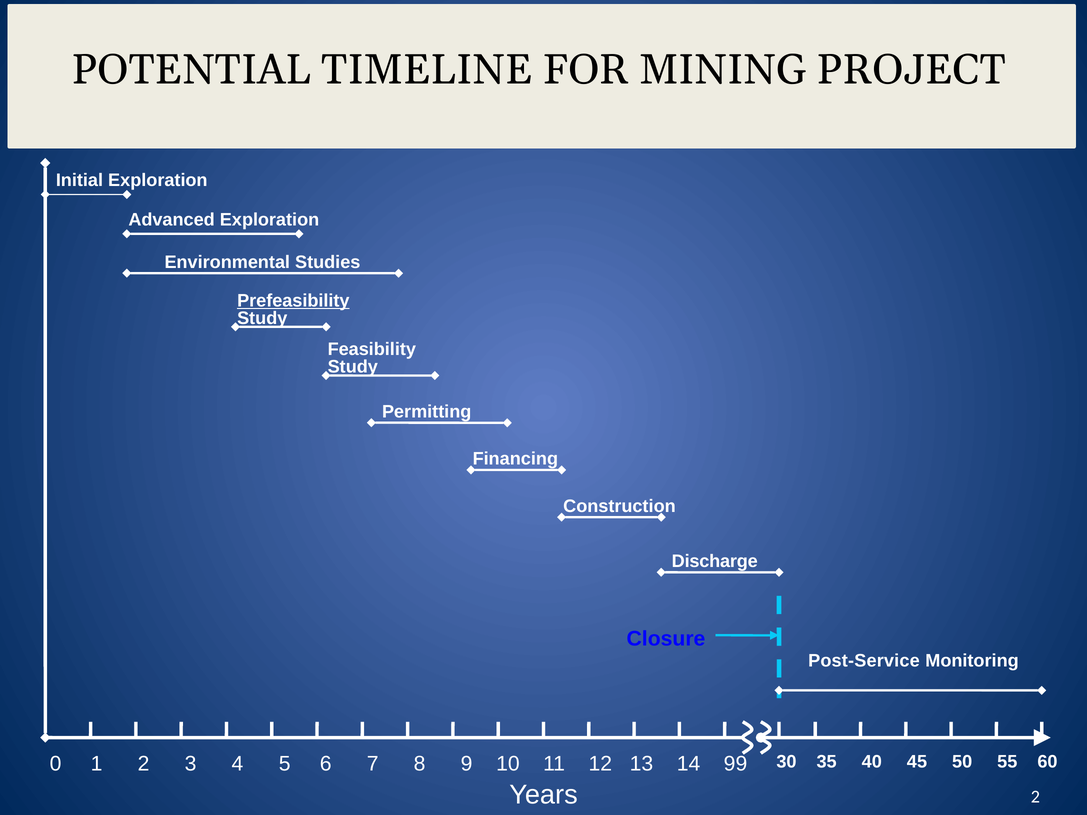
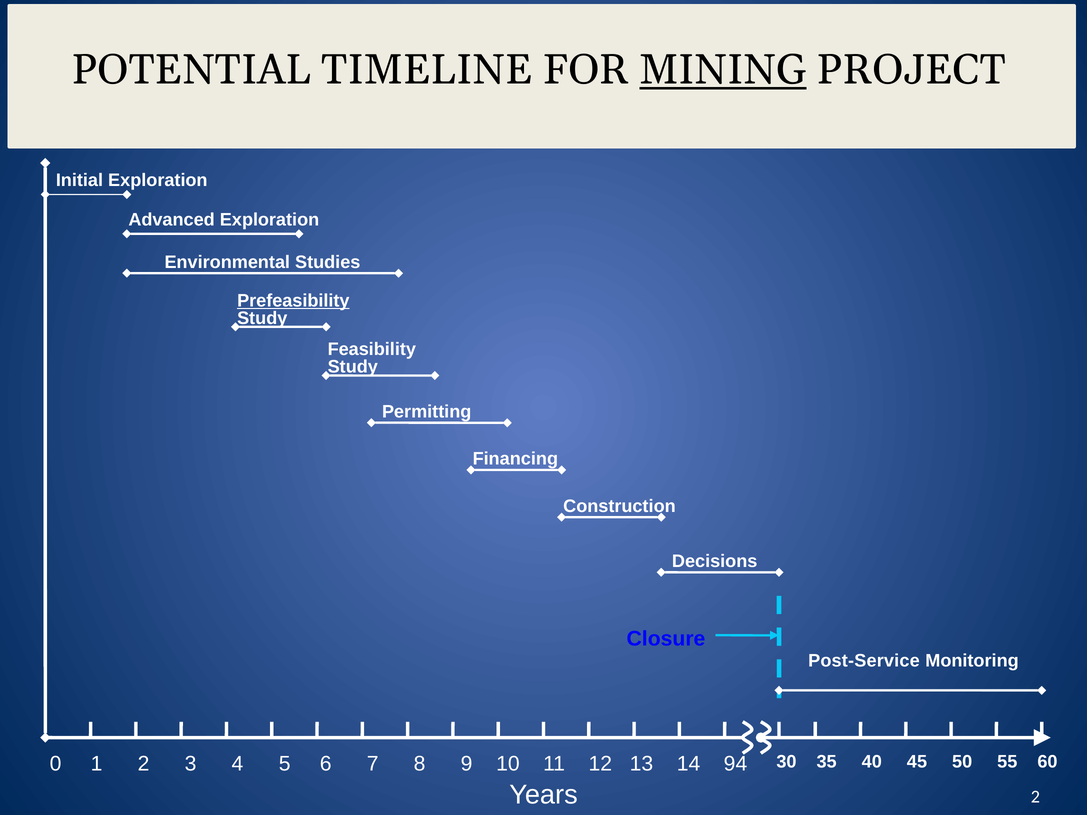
MINING underline: none -> present
Discharge: Discharge -> Decisions
99: 99 -> 94
